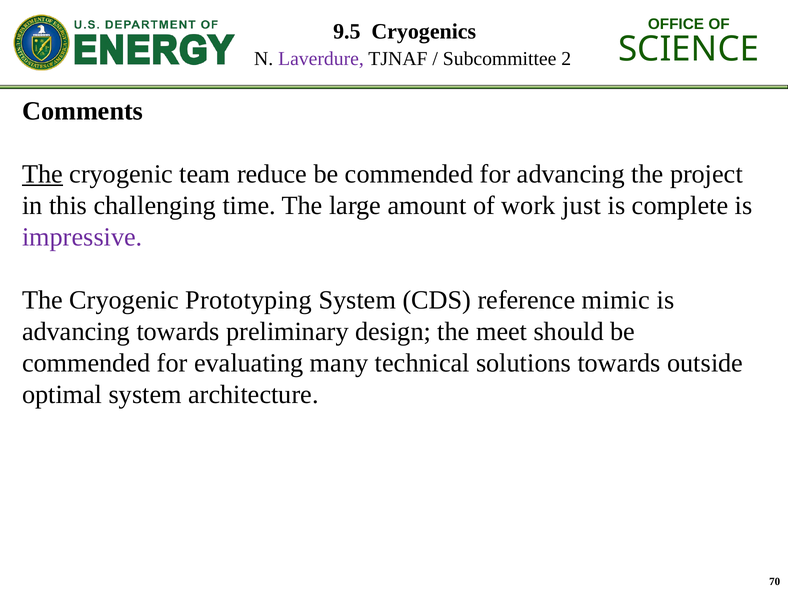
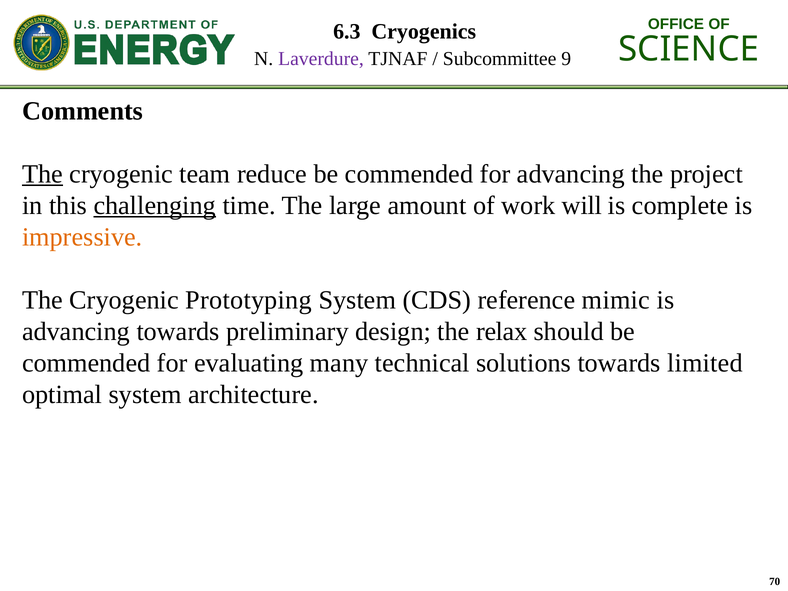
9.5: 9.5 -> 6.3
2: 2 -> 9
challenging underline: none -> present
just: just -> will
impressive colour: purple -> orange
meet: meet -> relax
outside: outside -> limited
